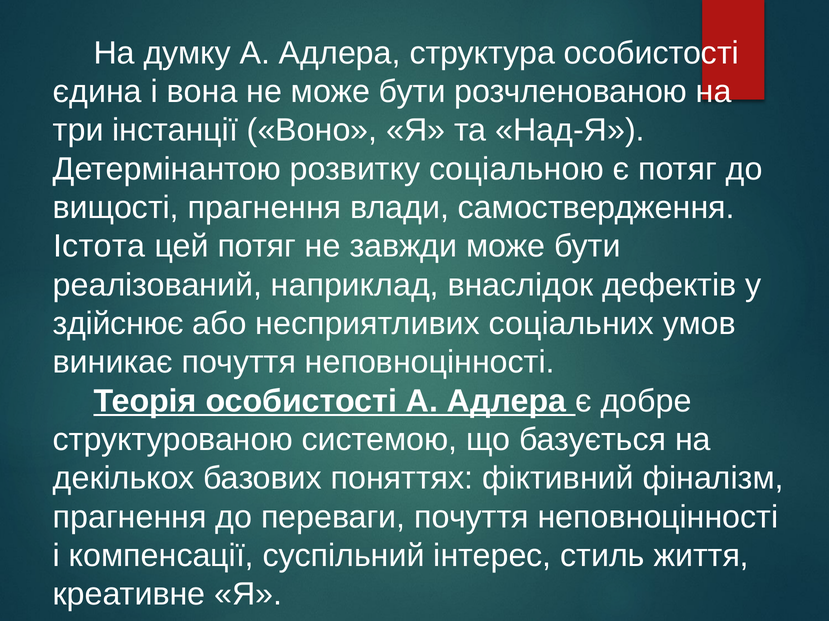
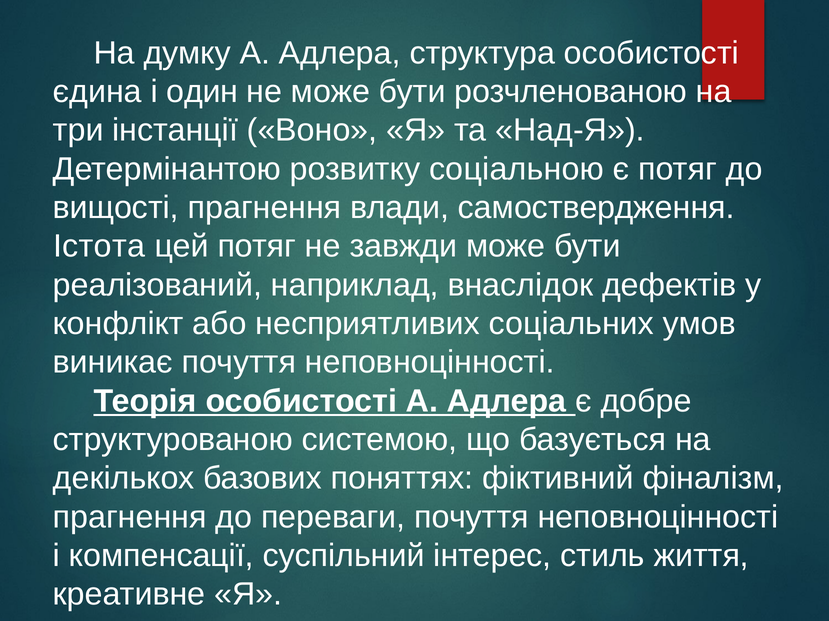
вона: вона -> один
здійснює: здійснює -> конфлікт
